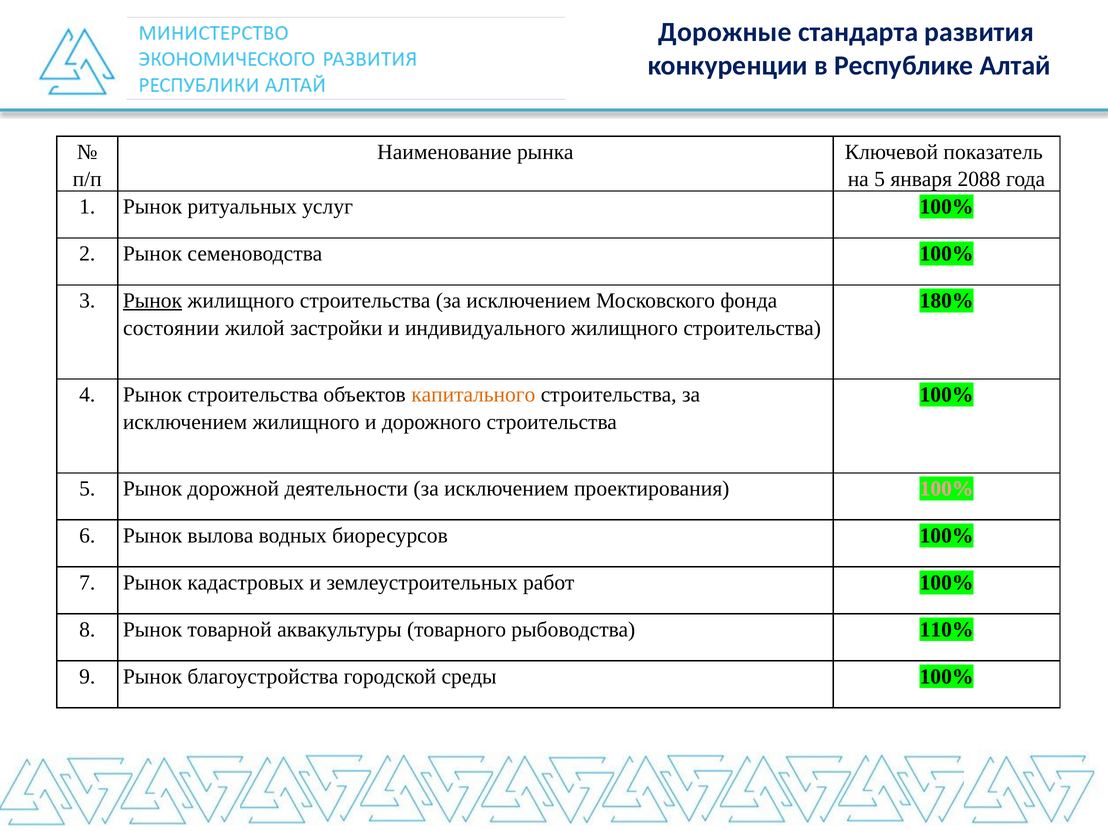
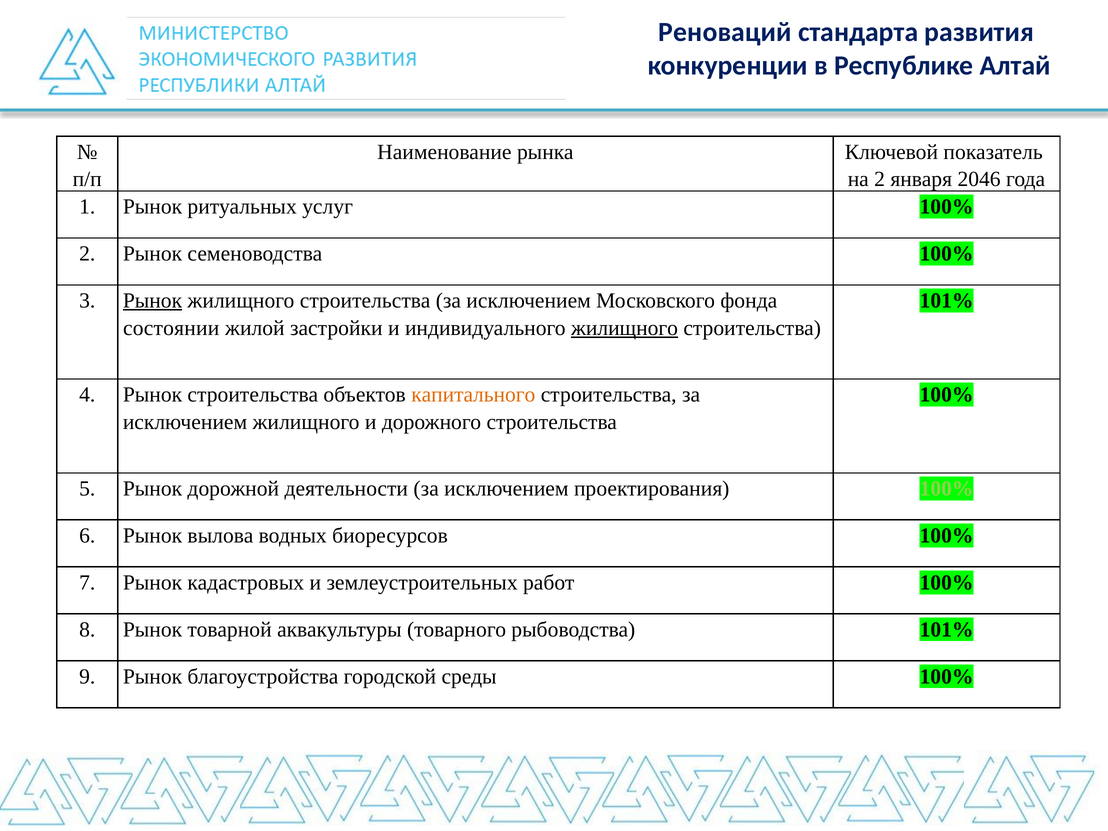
Дорожные: Дорожные -> Реноваций
на 5: 5 -> 2
2088: 2088 -> 2046
180% at (947, 301): 180% -> 101%
жилищного at (625, 328) underline: none -> present
100% at (947, 489) colour: pink -> light green
рыбоводства 110%: 110% -> 101%
